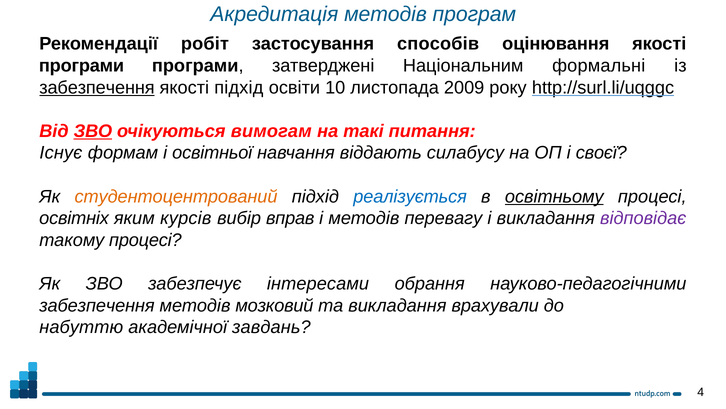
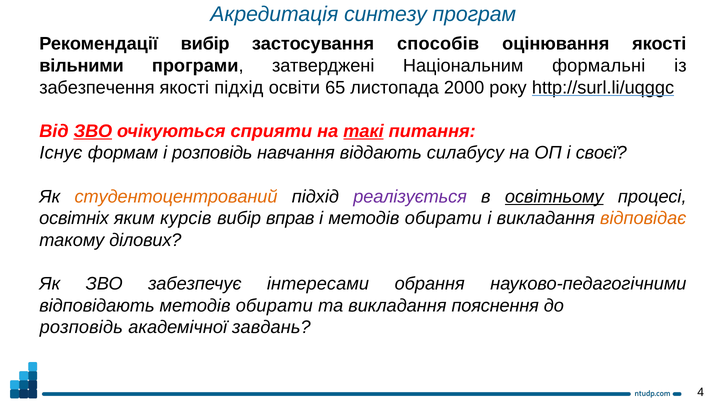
Акредитація методів: методів -> синтезу
Рекомендації робіт: робіт -> вибір
програми at (82, 66): програми -> вільними
забезпечення at (97, 87) underline: present -> none
10: 10 -> 65
2009: 2009 -> 2000
вимогам: вимогам -> сприяти
такі underline: none -> present
і освітньої: освітньої -> розповідь
реалізується colour: blue -> purple
і методів перевагу: перевагу -> обирати
відповідає colour: purple -> orange
такому процесі: процесі -> ділових
забезпечення at (97, 305): забезпечення -> відповідають
мозковий at (274, 305): мозковий -> обирати
врахували: врахували -> пояснення
набуттю at (81, 327): набуттю -> розповідь
